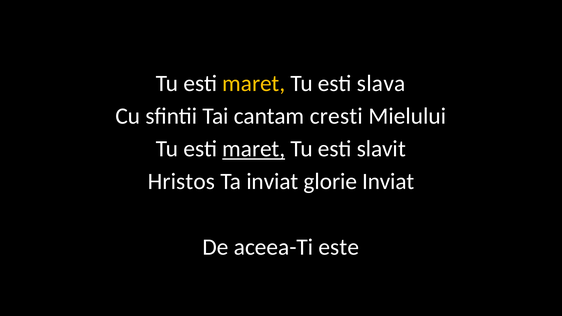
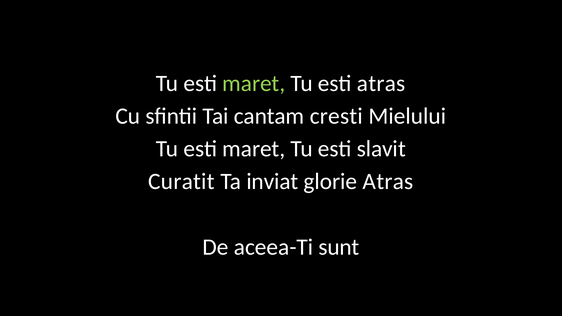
maret at (254, 83) colour: yellow -> light green
esti slava: slava -> atras
maret at (254, 149) underline: present -> none
Hristos: Hristos -> Curatit
glorie Inviat: Inviat -> Atras
este: este -> sunt
